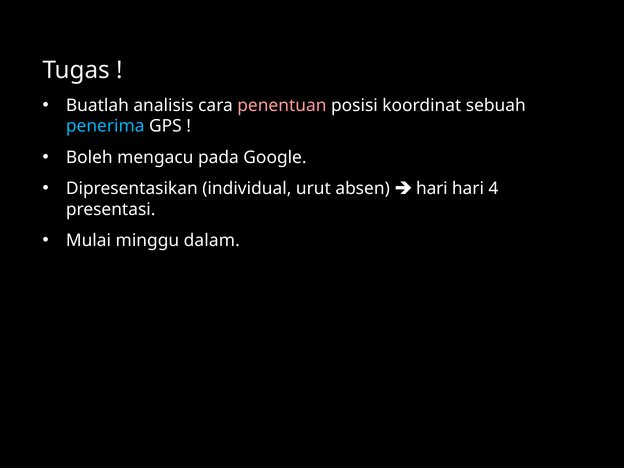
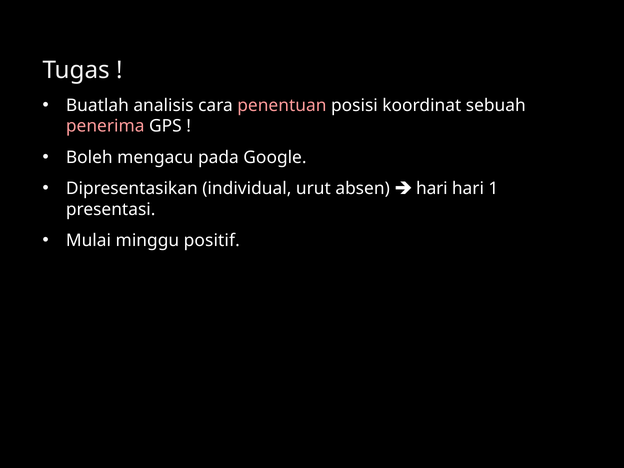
penerima colour: light blue -> pink
4: 4 -> 1
dalam: dalam -> positif
